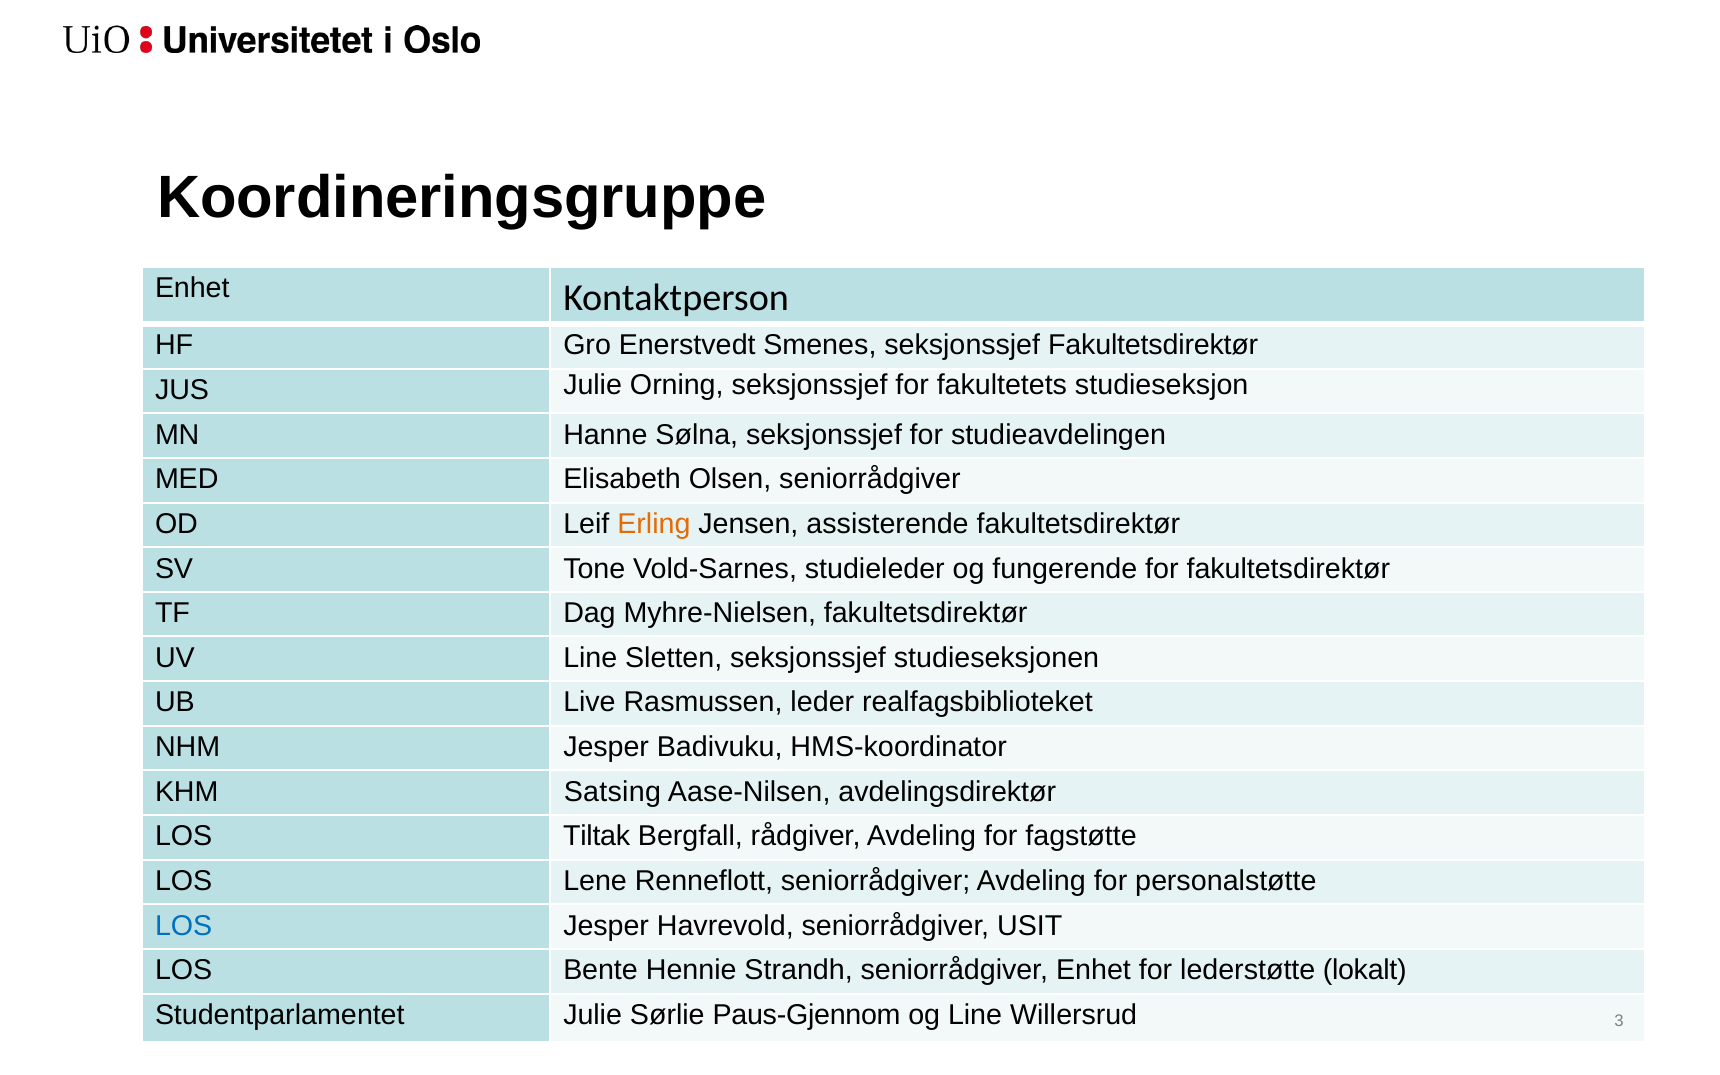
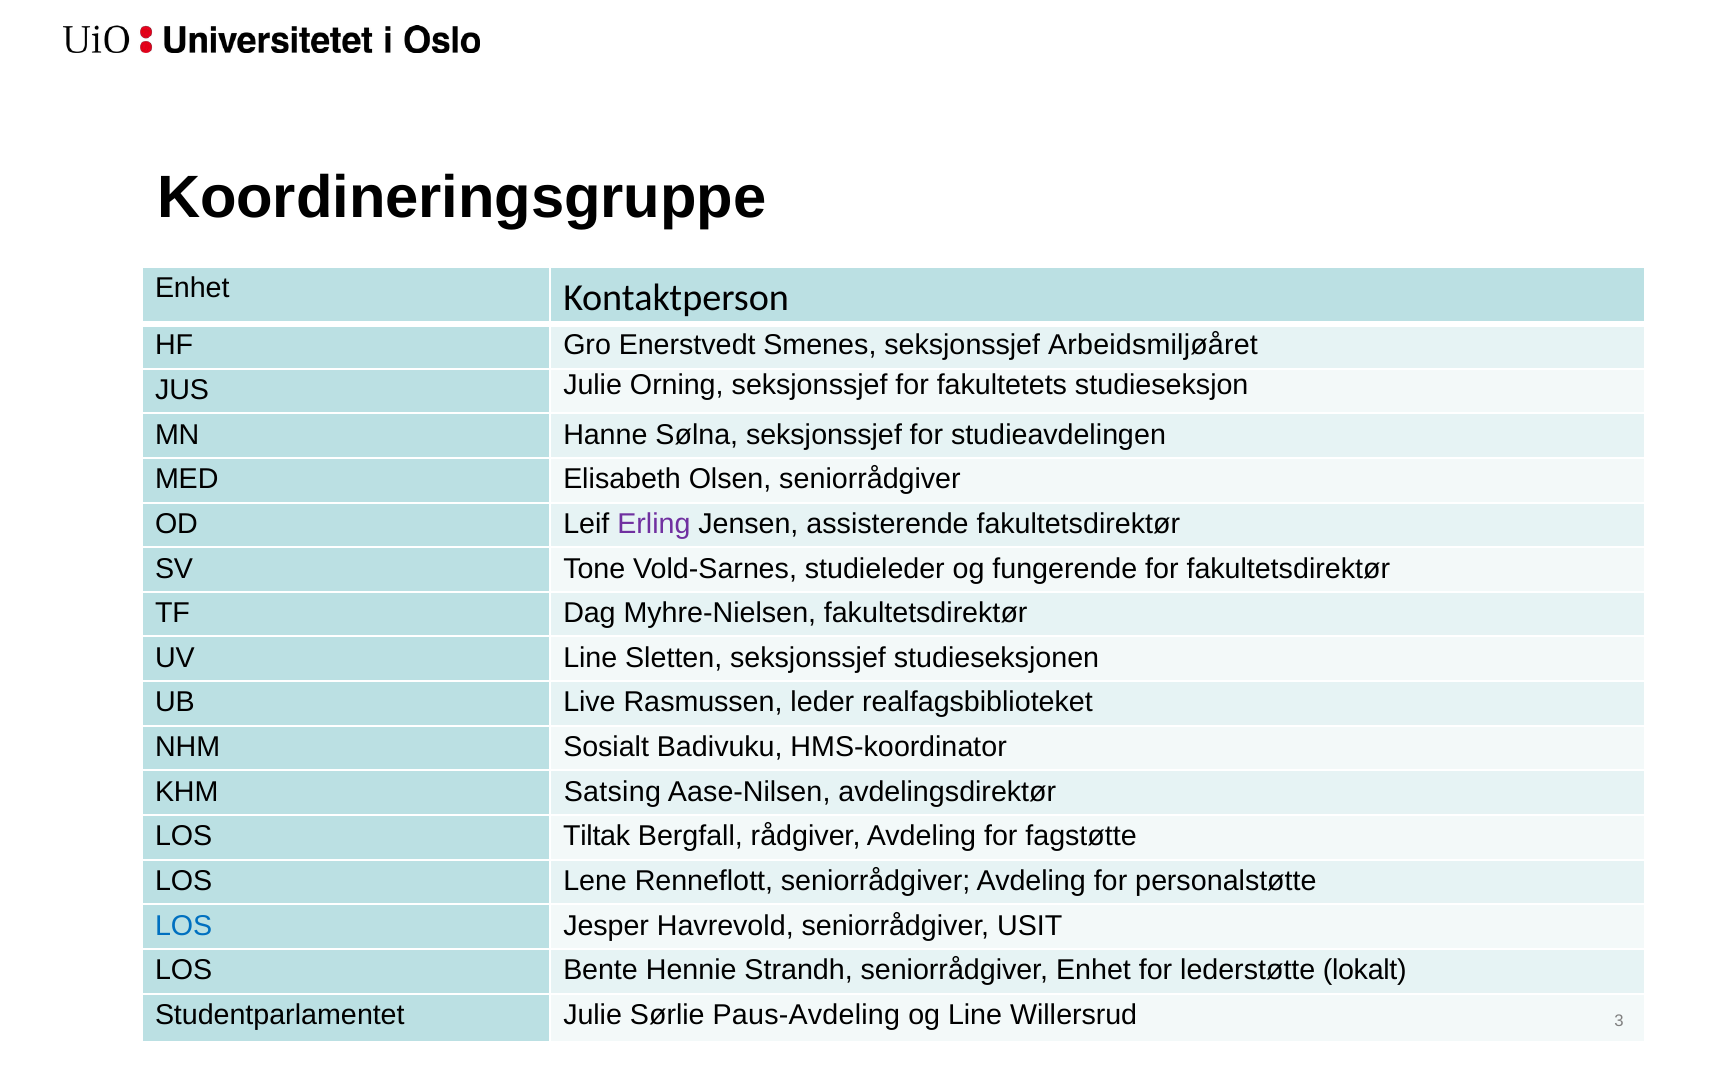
seksjonssjef Fakultetsdirektør: Fakultetsdirektør -> Arbeidsmiljøåret
Erling colour: orange -> purple
NHM Jesper: Jesper -> Sosialt
Paus-Gjennom: Paus-Gjennom -> Paus-Avdeling
